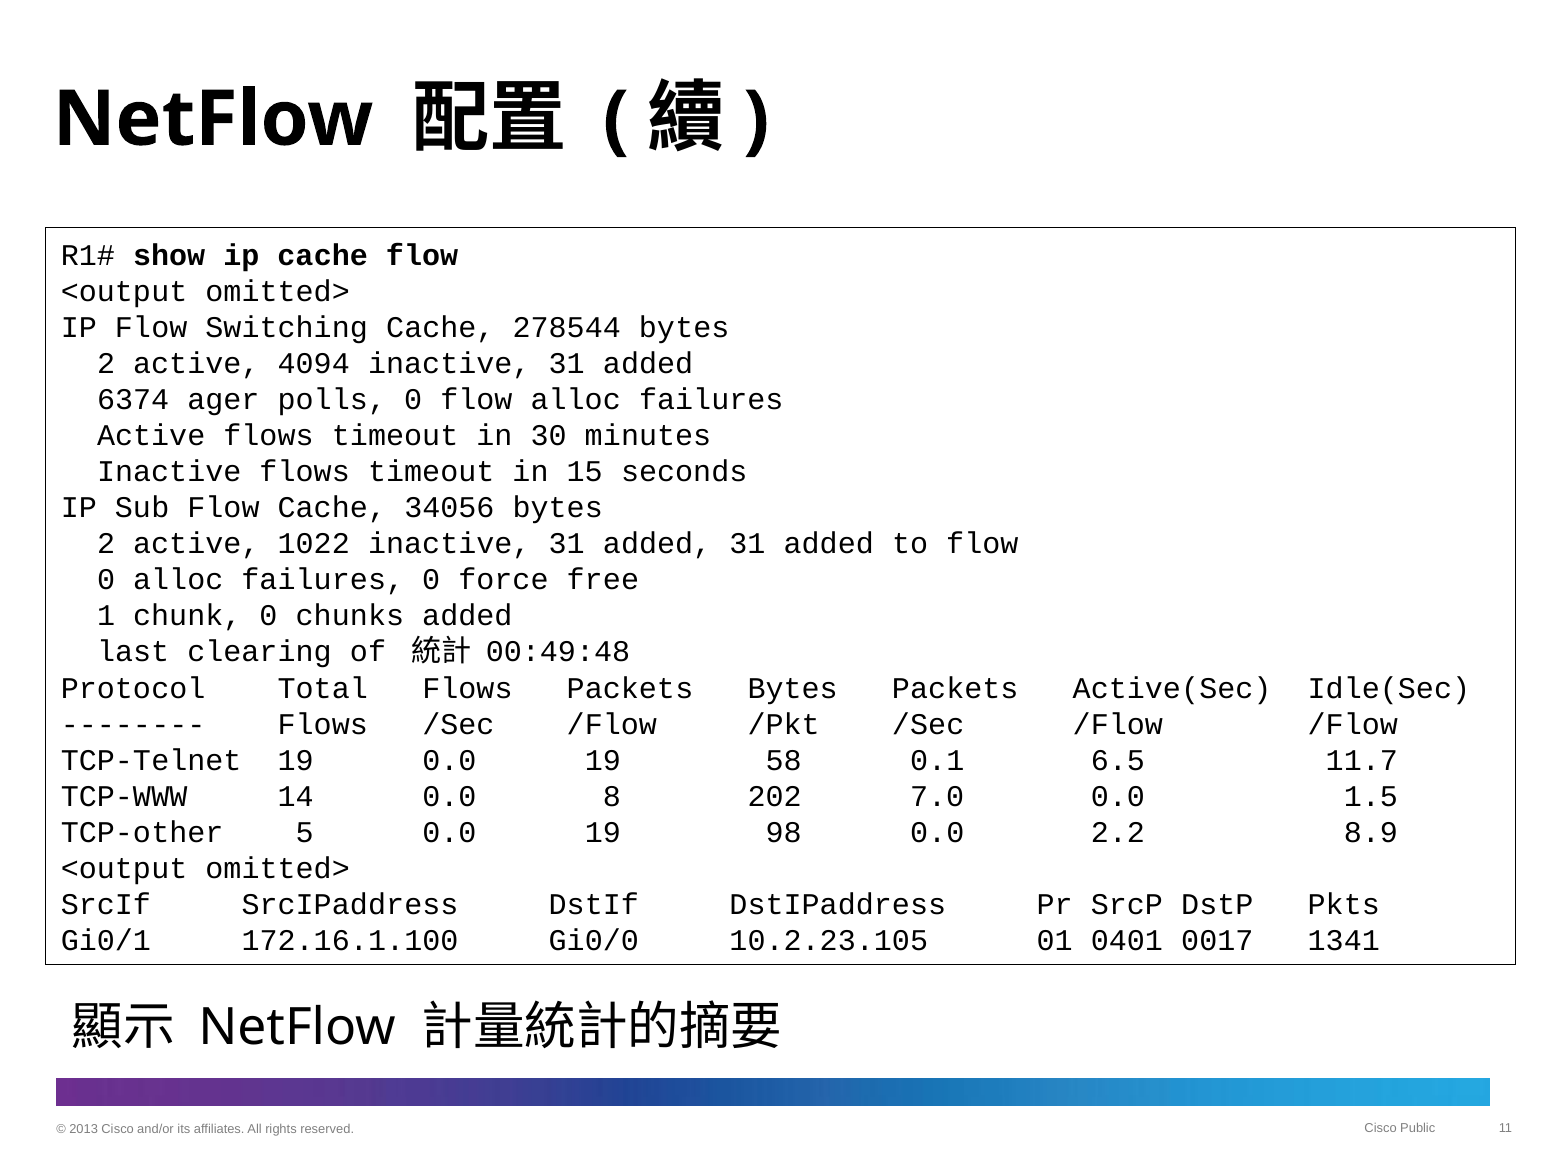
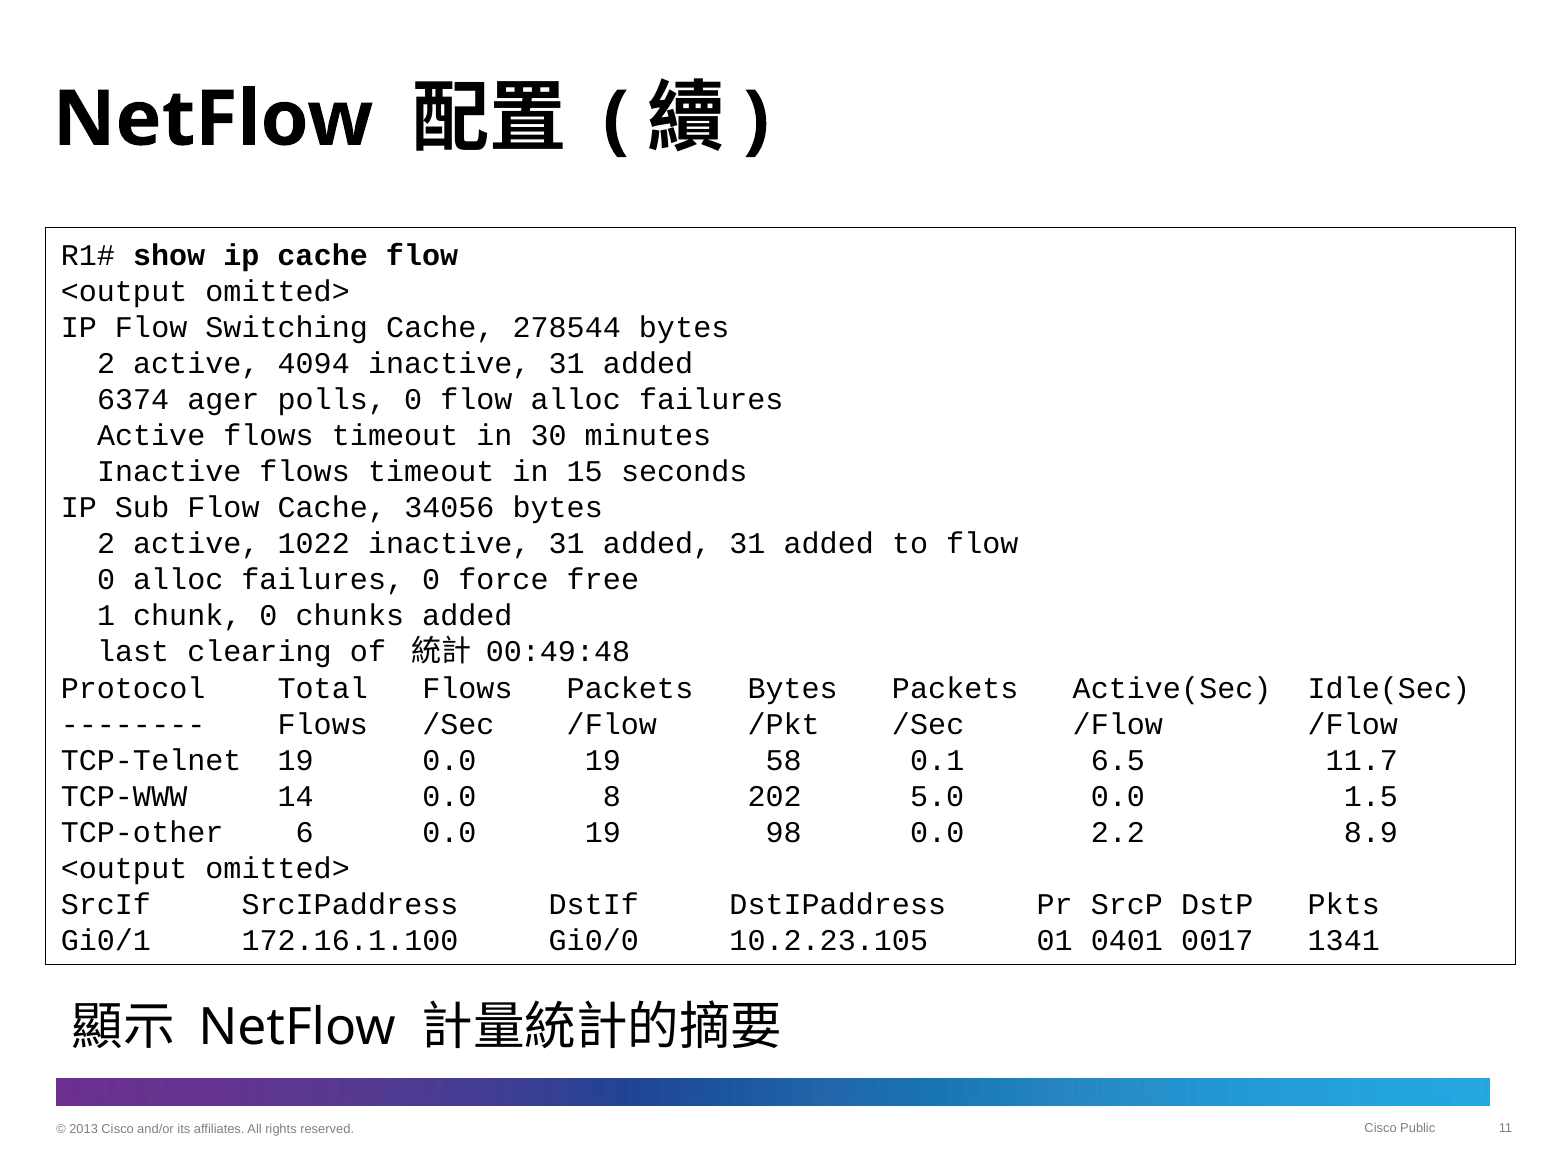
7.0: 7.0 -> 5.0
5: 5 -> 6
